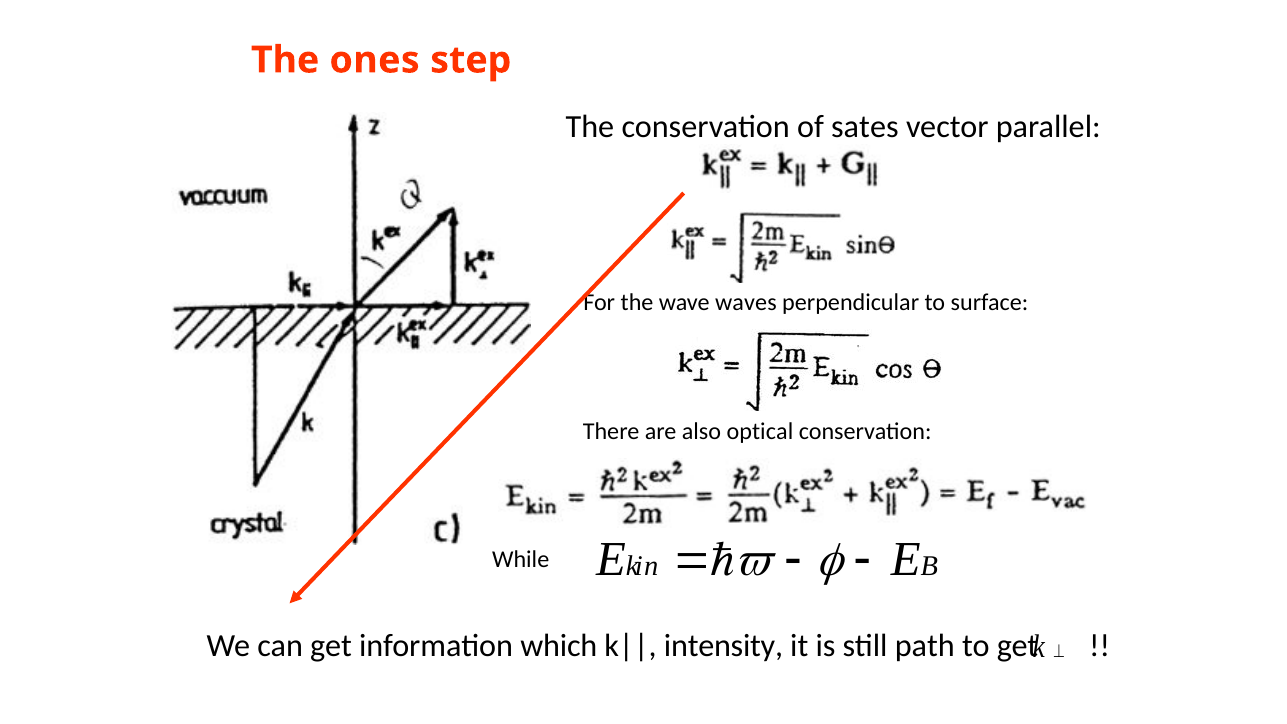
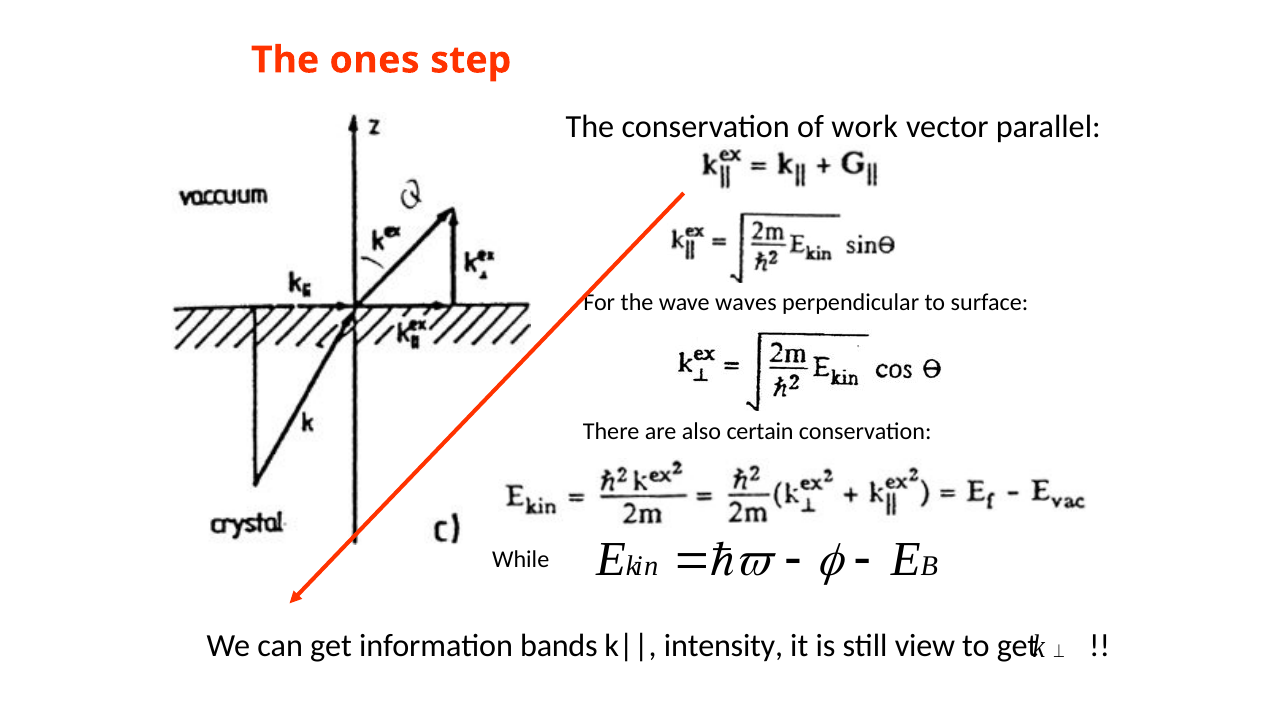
sates: sates -> work
optical: optical -> certain
which: which -> bands
path: path -> view
